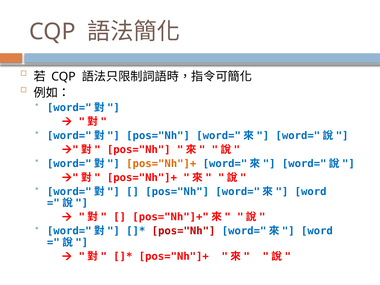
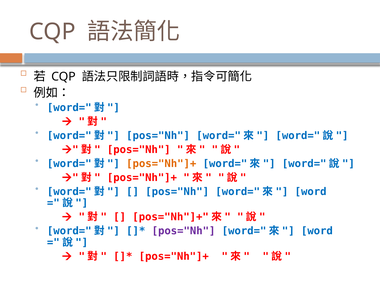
pos="Nh at (184, 231) colour: red -> purple
